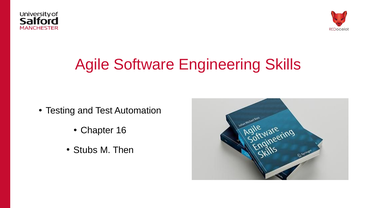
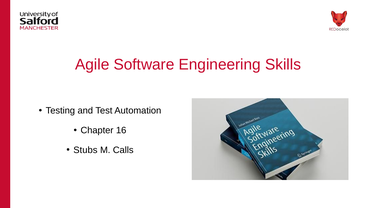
Then: Then -> Calls
